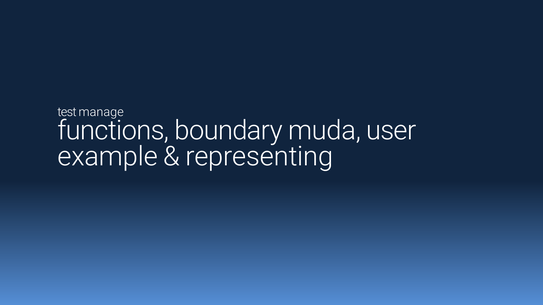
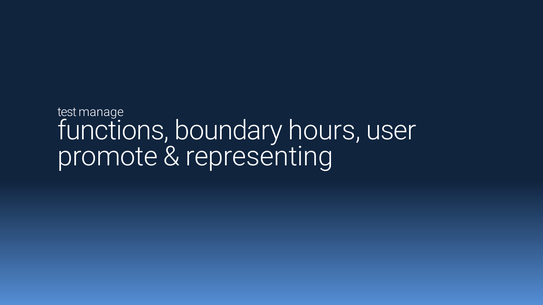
muda: muda -> hours
example: example -> promote
